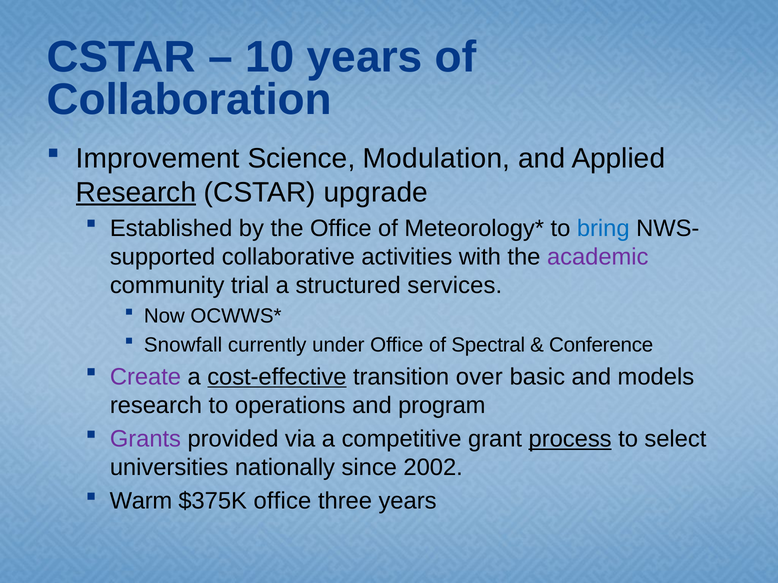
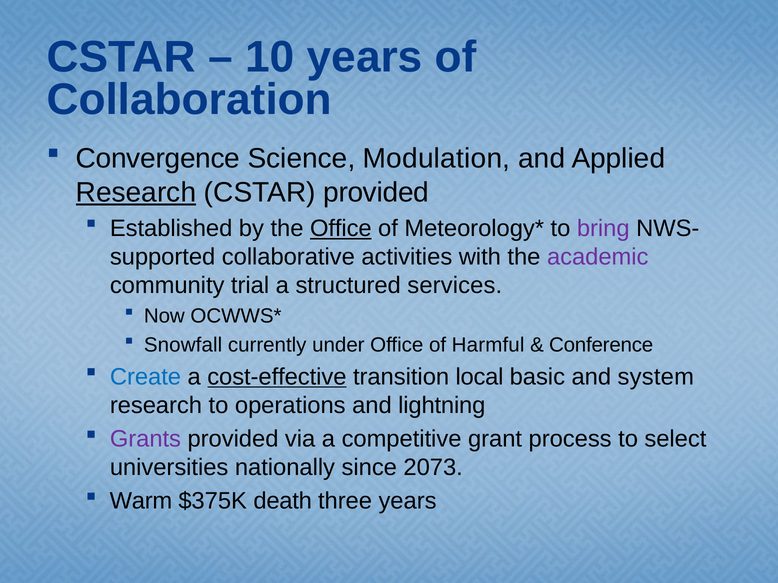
Improvement: Improvement -> Convergence
CSTAR upgrade: upgrade -> provided
Office at (341, 229) underline: none -> present
bring colour: blue -> purple
Spectral: Spectral -> Harmful
Create colour: purple -> blue
over: over -> local
models: models -> system
program: program -> lightning
process underline: present -> none
2002: 2002 -> 2073
$375K office: office -> death
